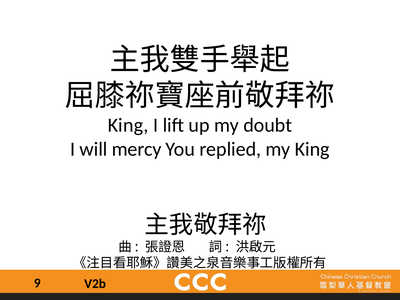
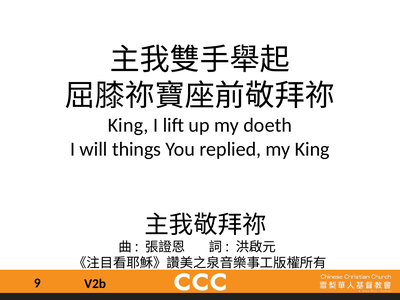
doubt: doubt -> doeth
mercy: mercy -> things
